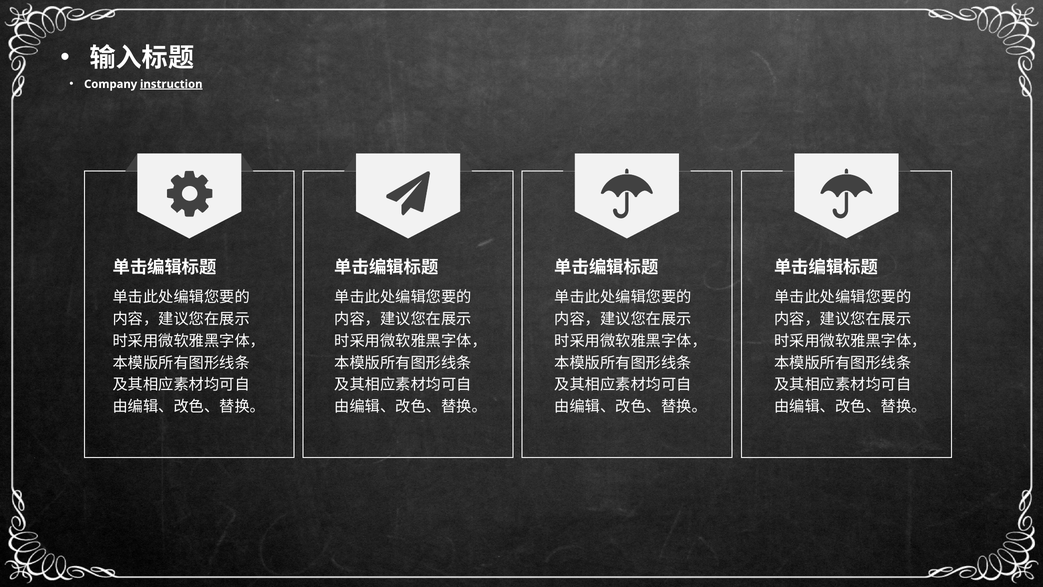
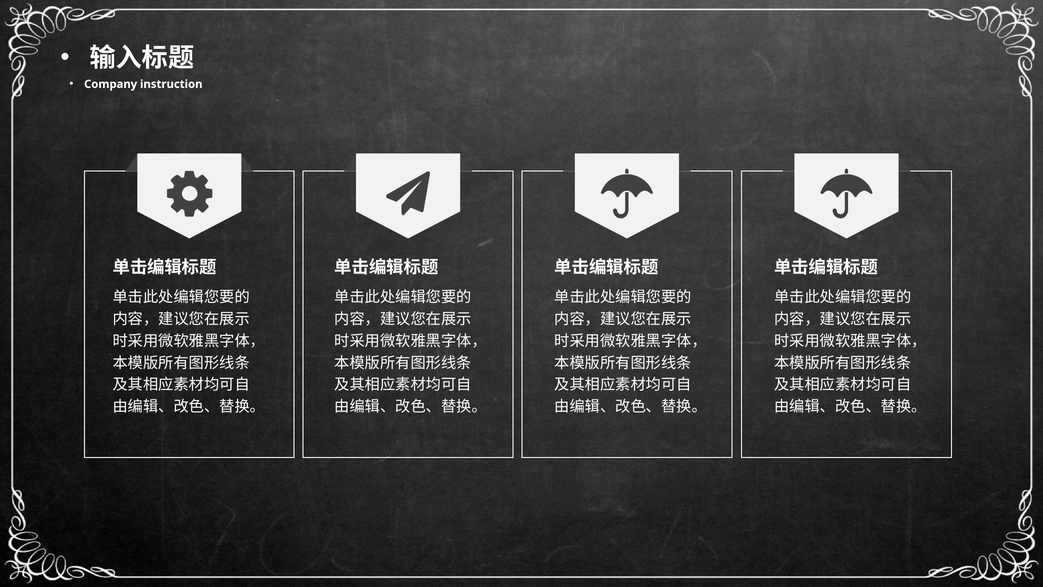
instruction underline: present -> none
